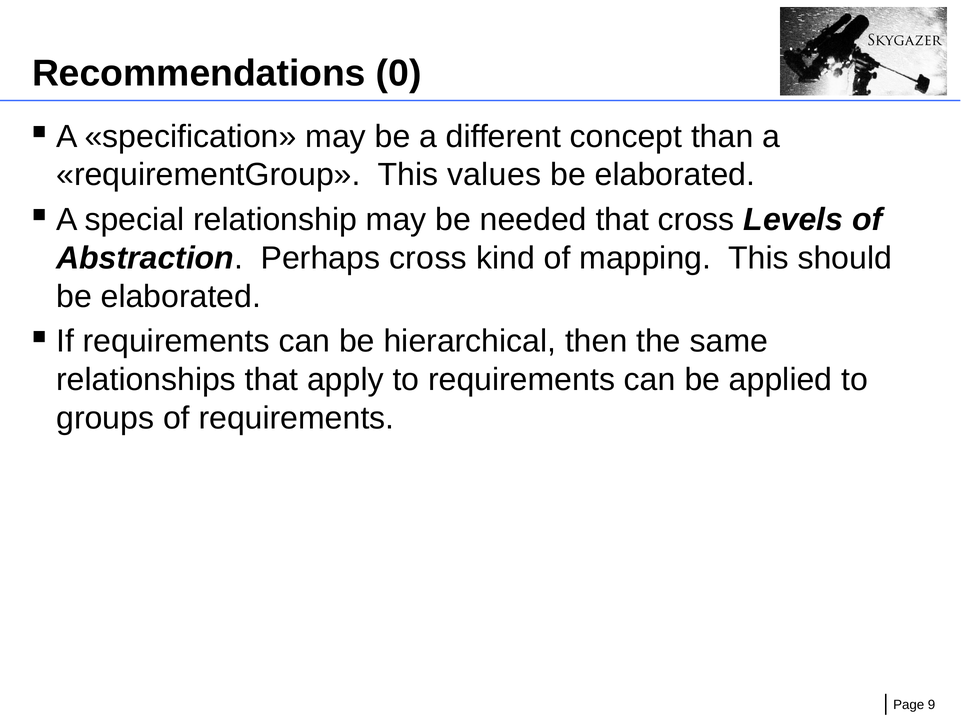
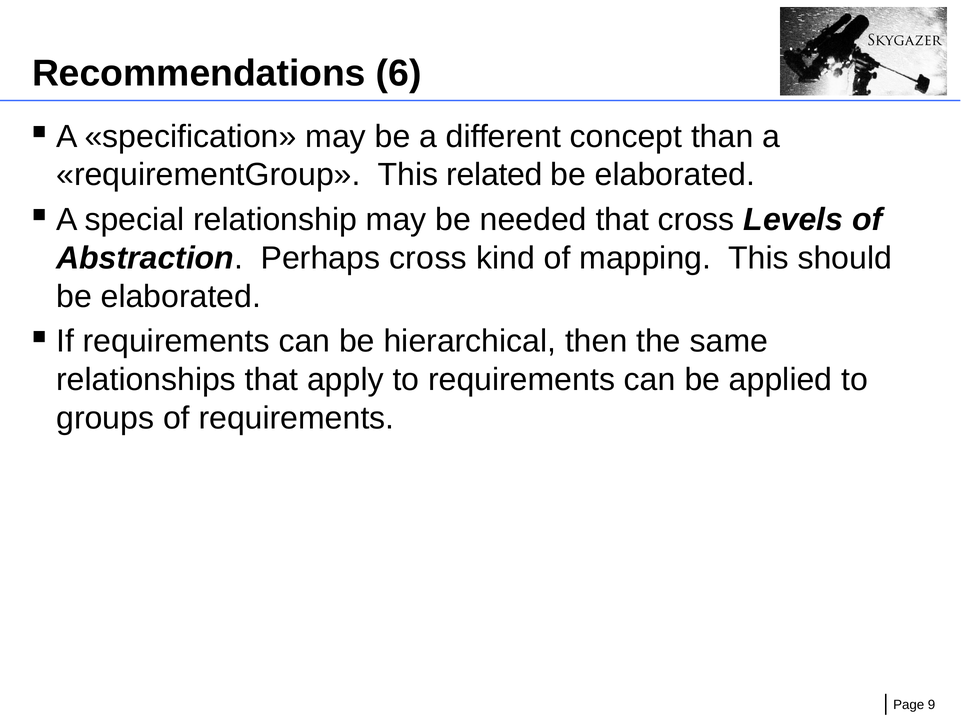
0: 0 -> 6
values: values -> related
